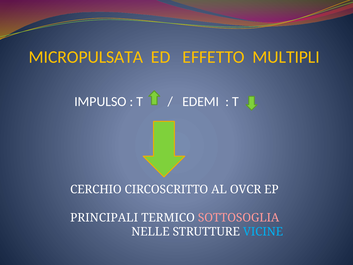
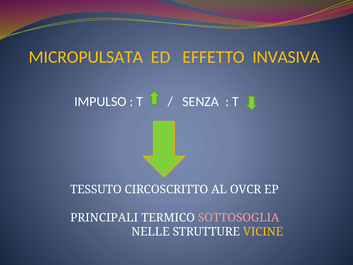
MULTIPLI: MULTIPLI -> INVASIVA
EDEMI: EDEMI -> SENZA
CERCHIO: CERCHIO -> TESSUTO
VICINE colour: light blue -> yellow
